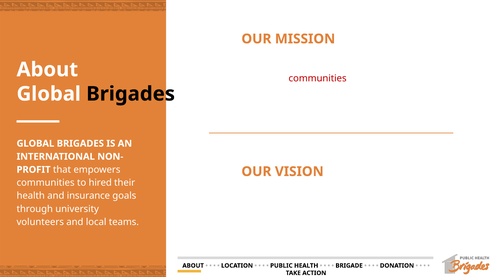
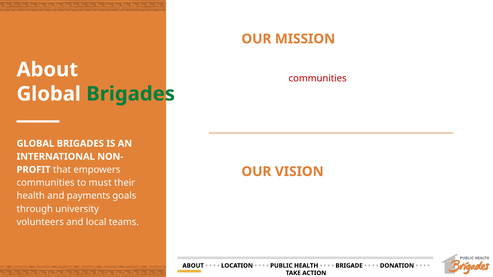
Brigades at (131, 94) colour: black -> green
hired: hired -> must
insurance: insurance -> payments
